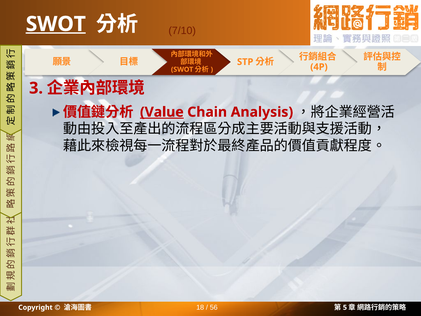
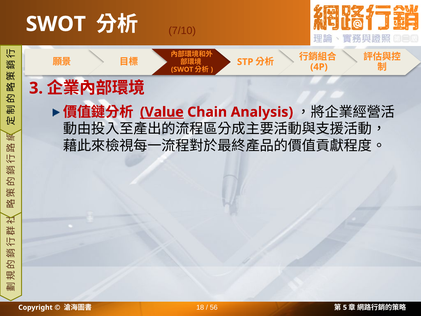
SWOT at (56, 24) underline: present -> none
